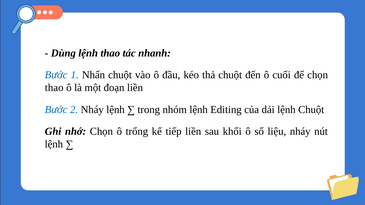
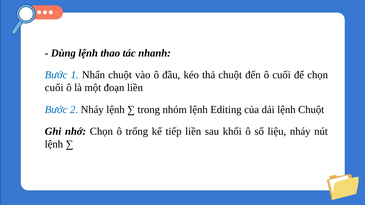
thao at (54, 88): thao -> cuối
